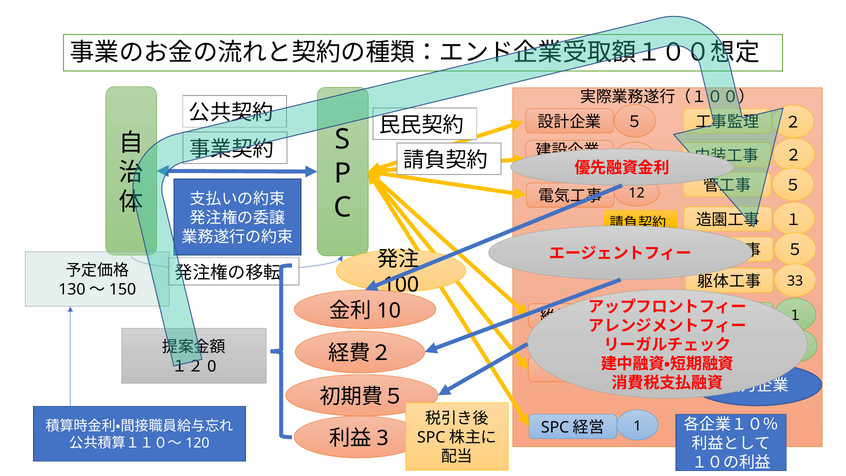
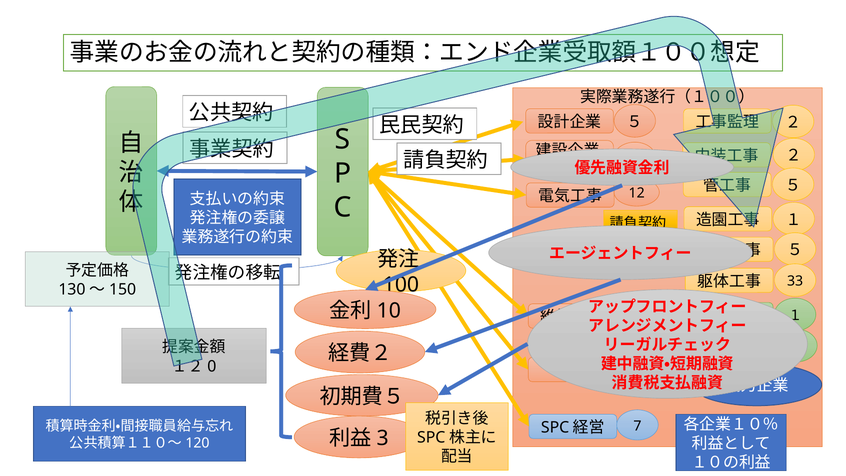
1: 1 -> 7
